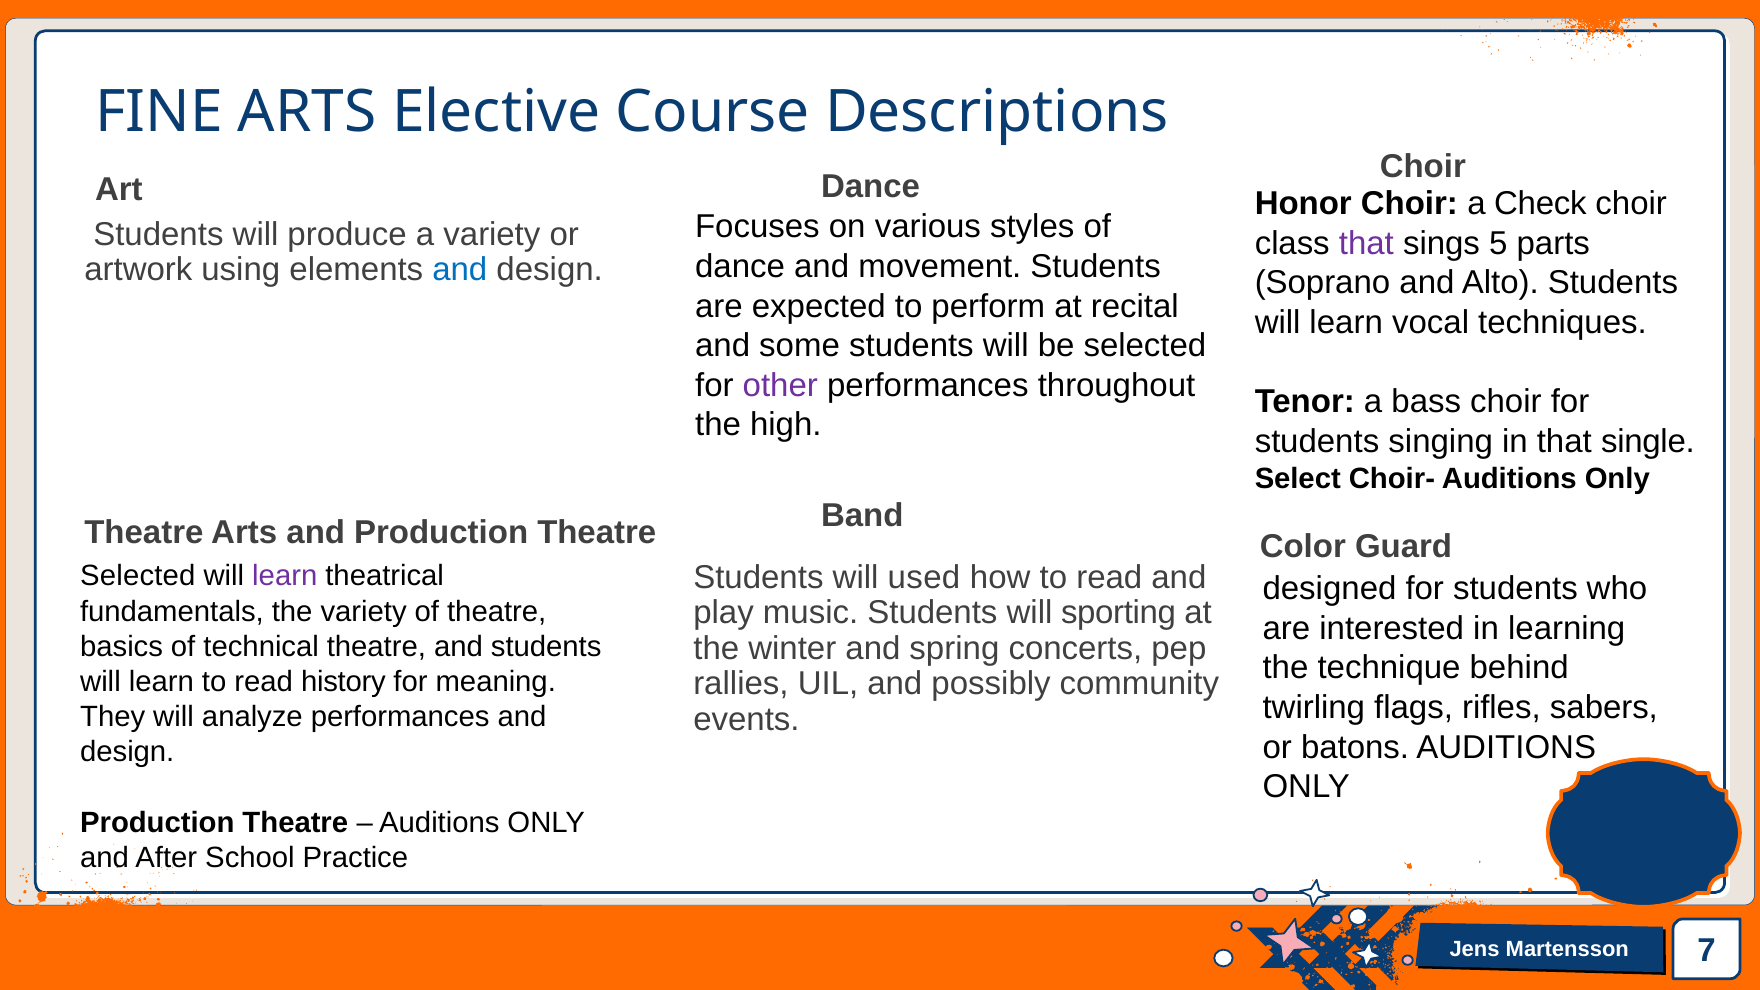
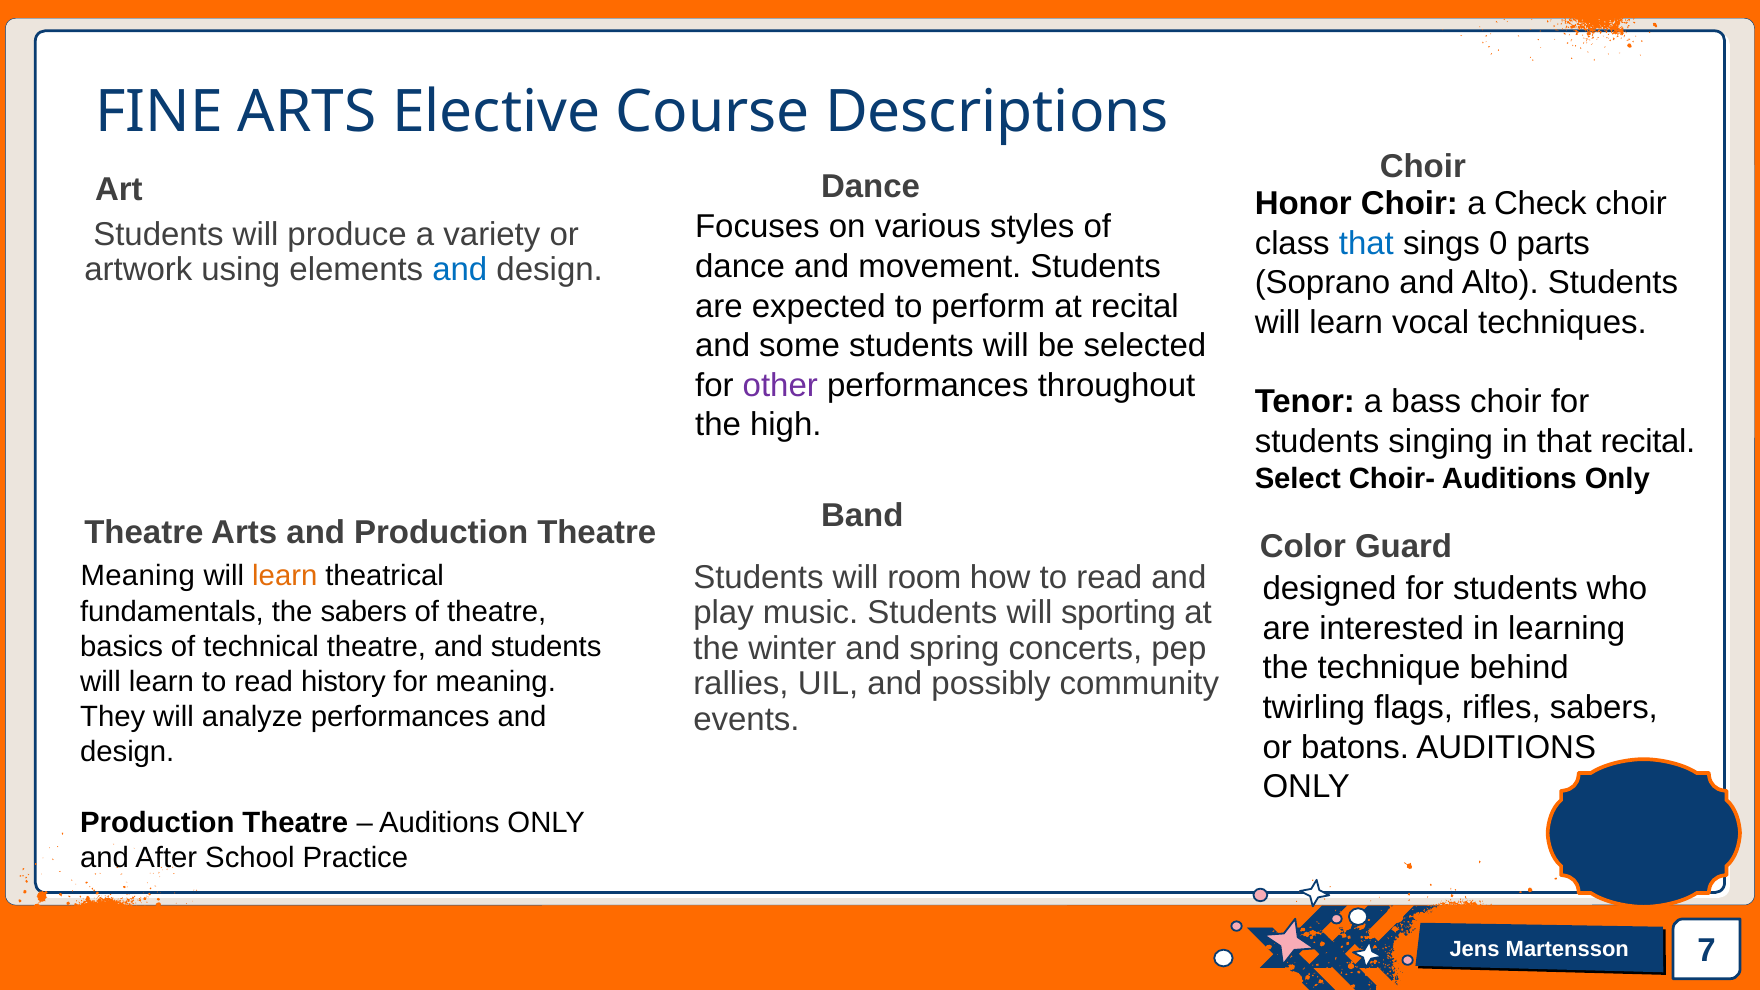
that at (1366, 243) colour: purple -> blue
5: 5 -> 0
that single: single -> recital
used: used -> room
Selected at (138, 576): Selected -> Meaning
learn at (285, 576) colour: purple -> orange
the variety: variety -> sabers
